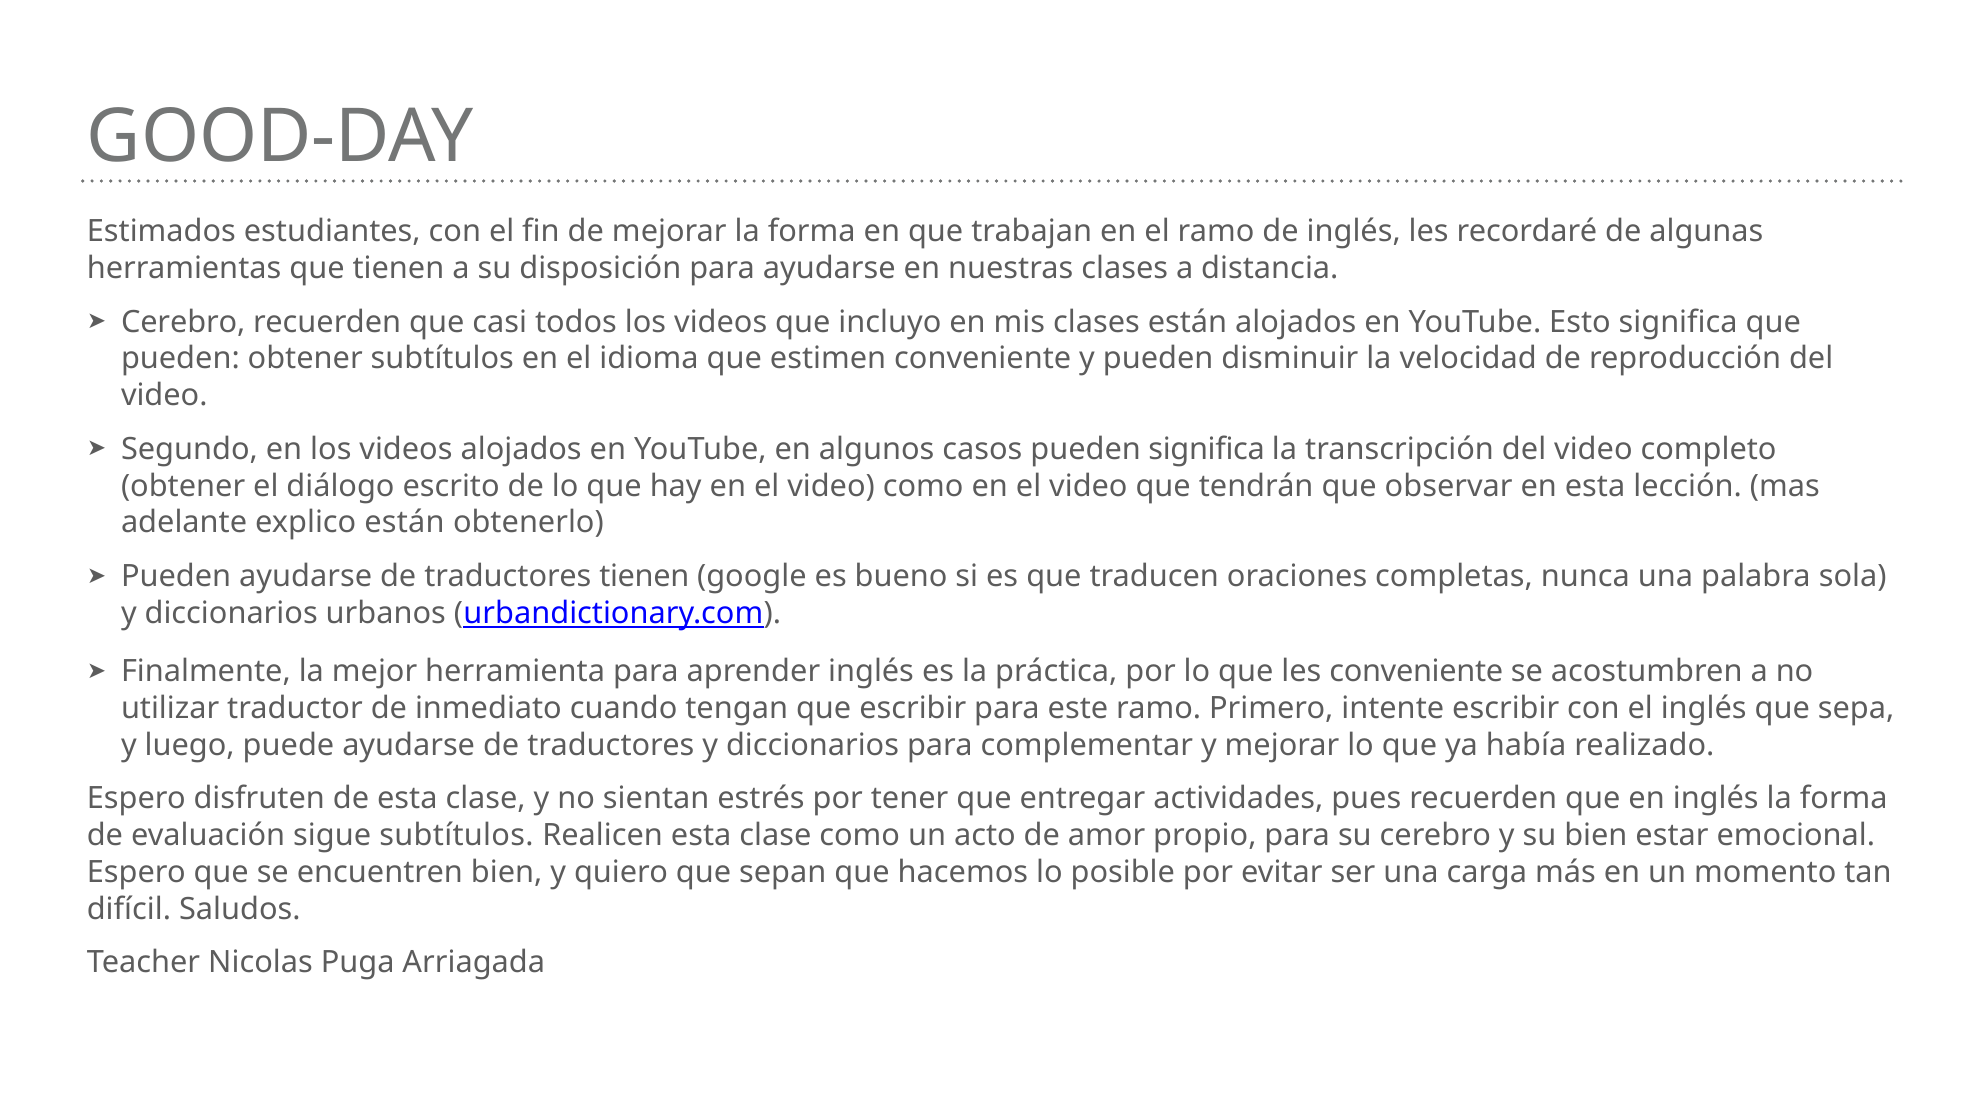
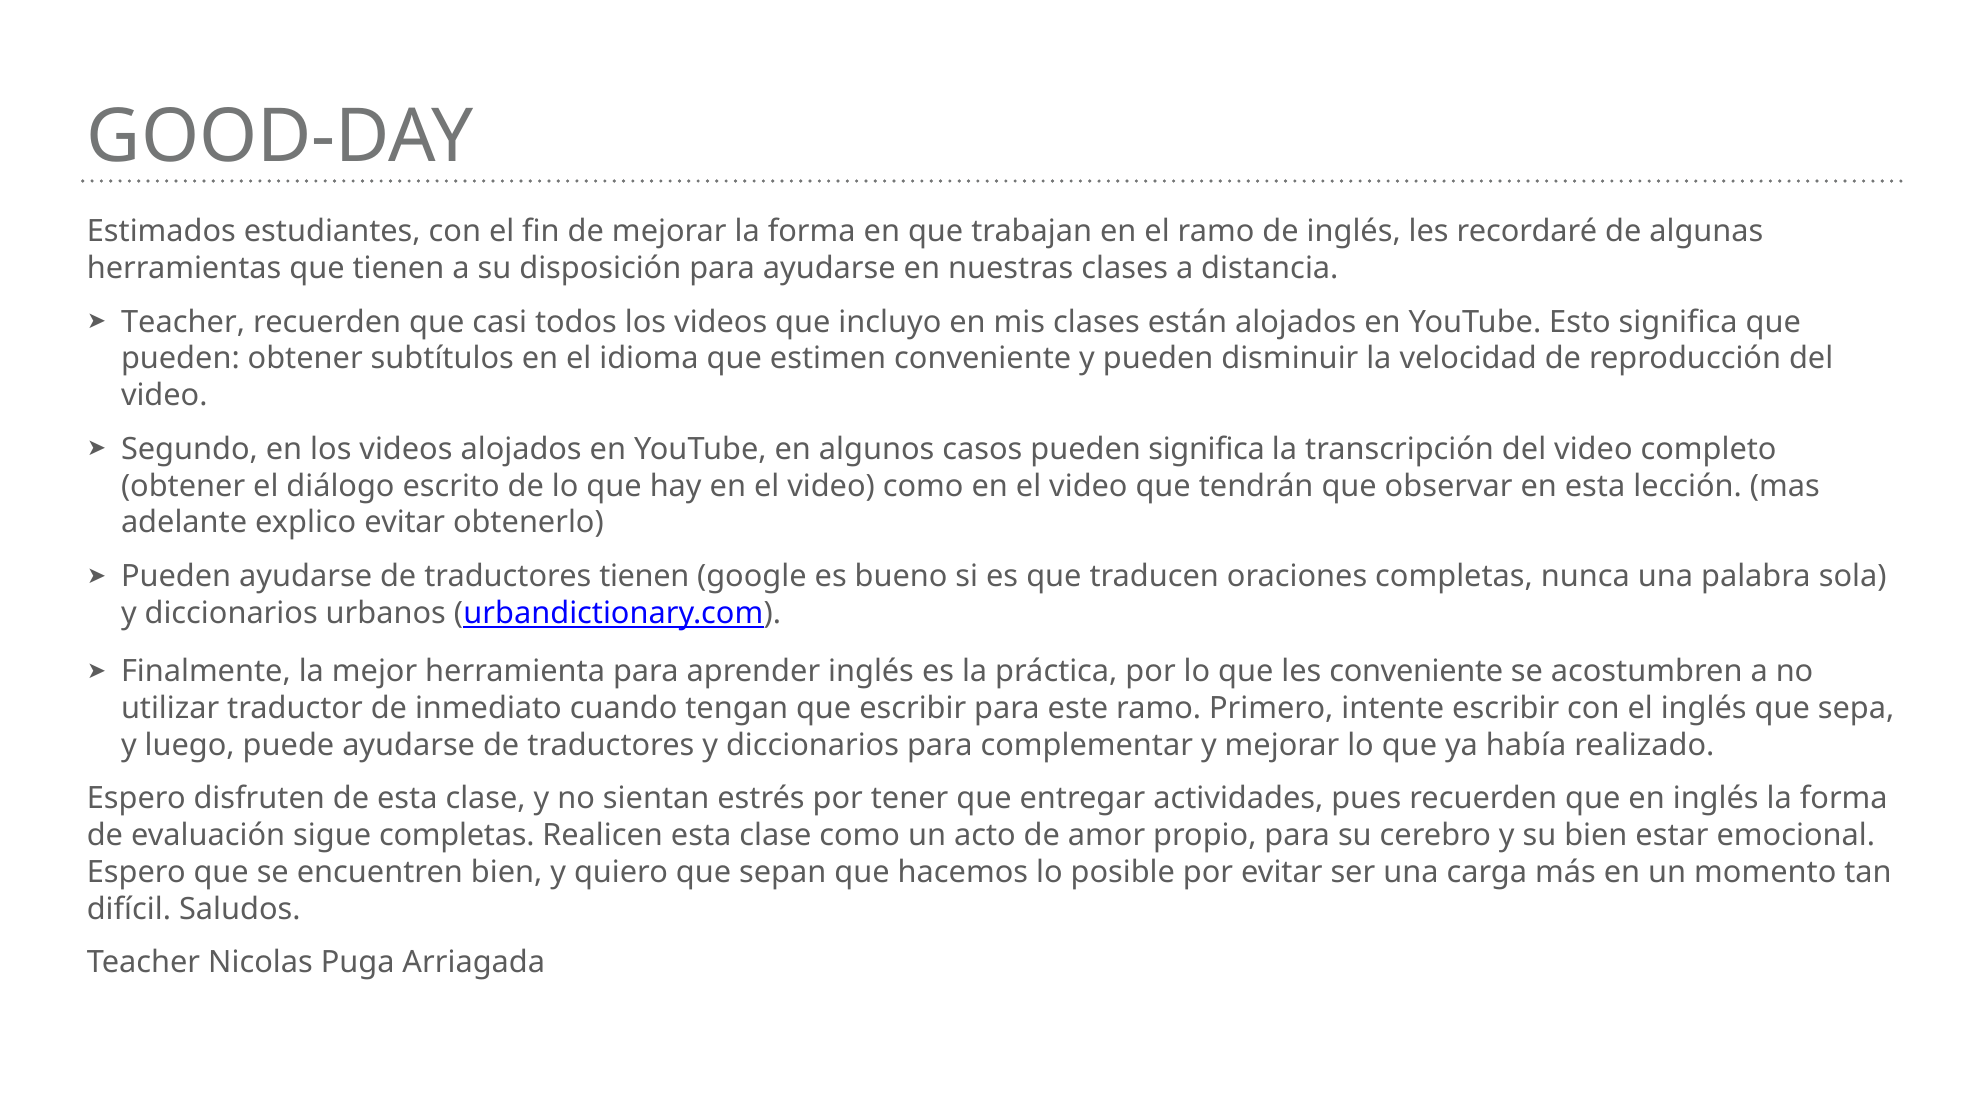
Cerebro at (183, 322): Cerebro -> Teacher
explico están: están -> evitar
sigue subtítulos: subtítulos -> completas
